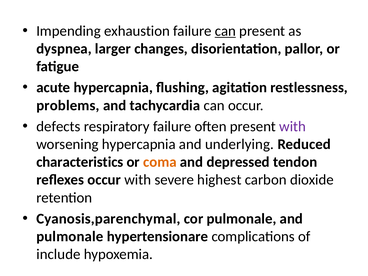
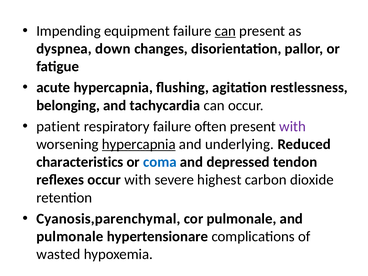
exhaustion: exhaustion -> equipment
larger: larger -> down
problems: problems -> belonging
defects: defects -> patient
hypercapnia at (139, 144) underline: none -> present
coma colour: orange -> blue
include: include -> wasted
